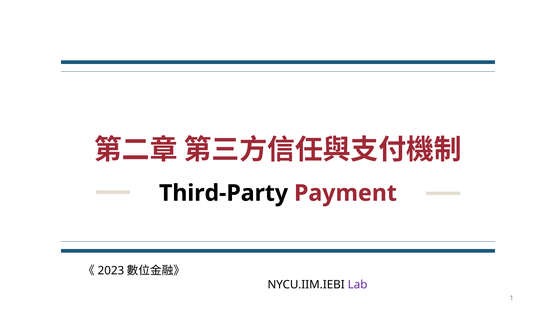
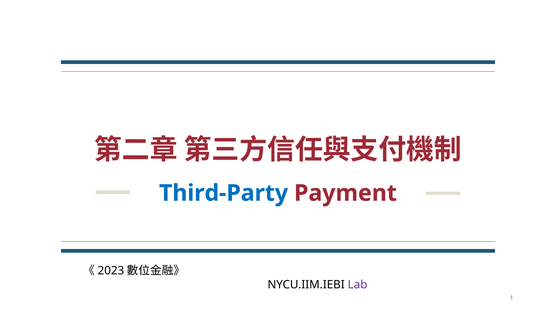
Third-Party colour: black -> blue
